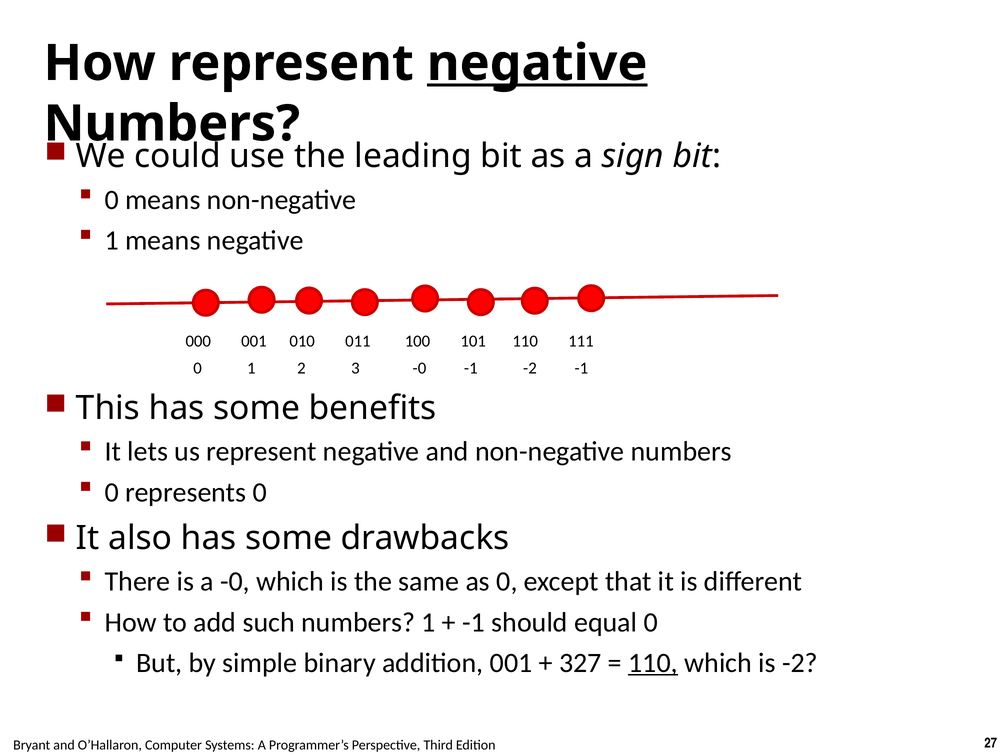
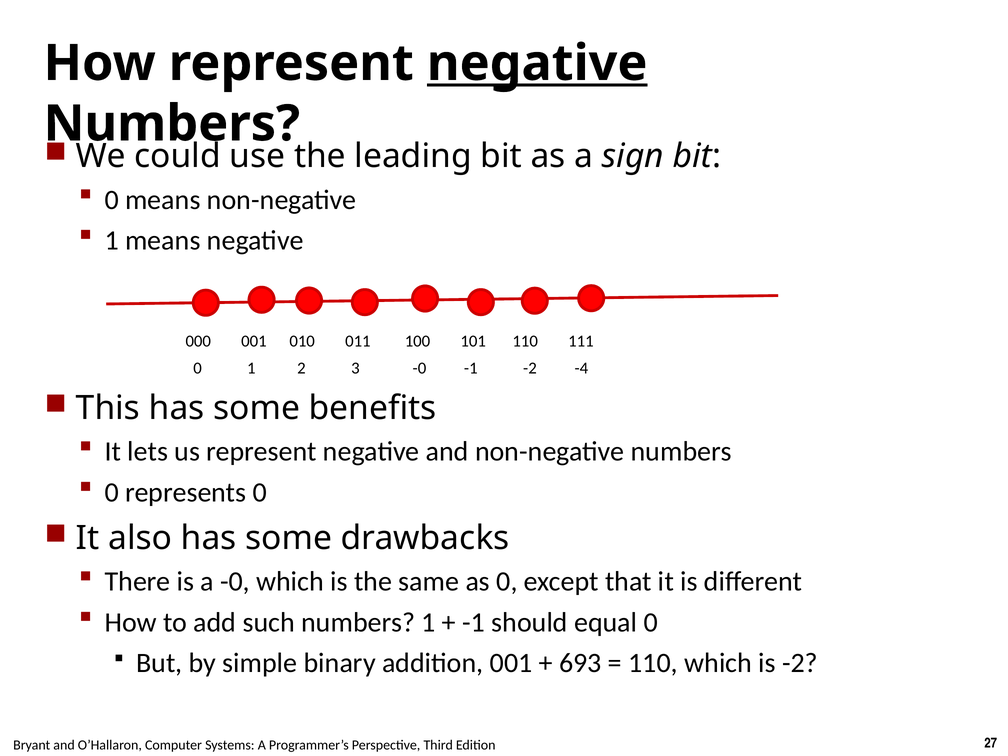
-2 -1: -1 -> -4
327: 327 -> 693
110 at (653, 663) underline: present -> none
